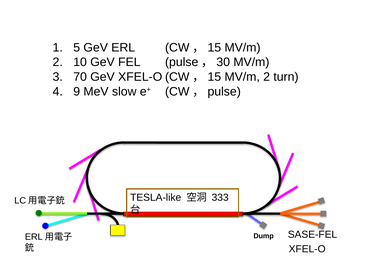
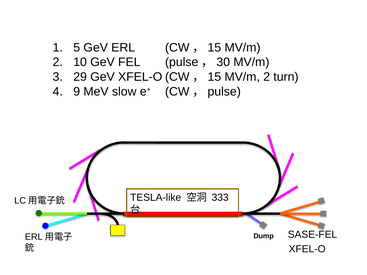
70: 70 -> 29
